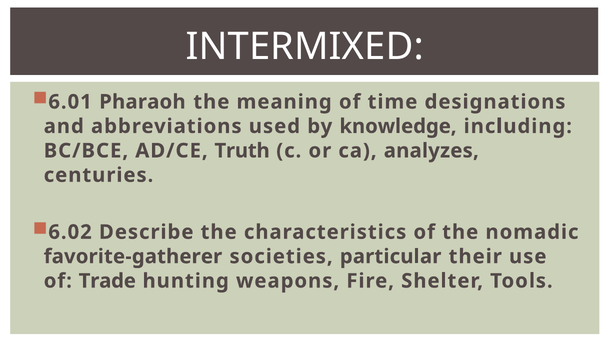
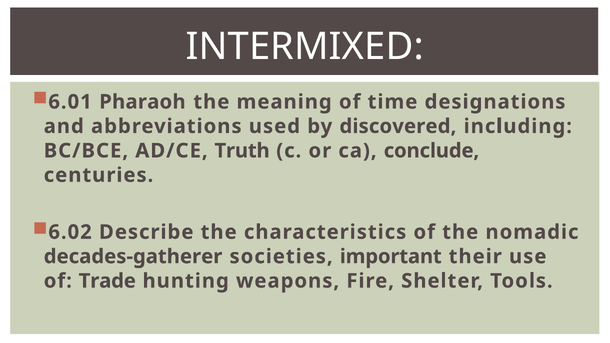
knowledge: knowledge -> discovered
analyzes: analyzes -> conclude
favorite-gatherer: favorite-gatherer -> decades-gatherer
particular: particular -> important
